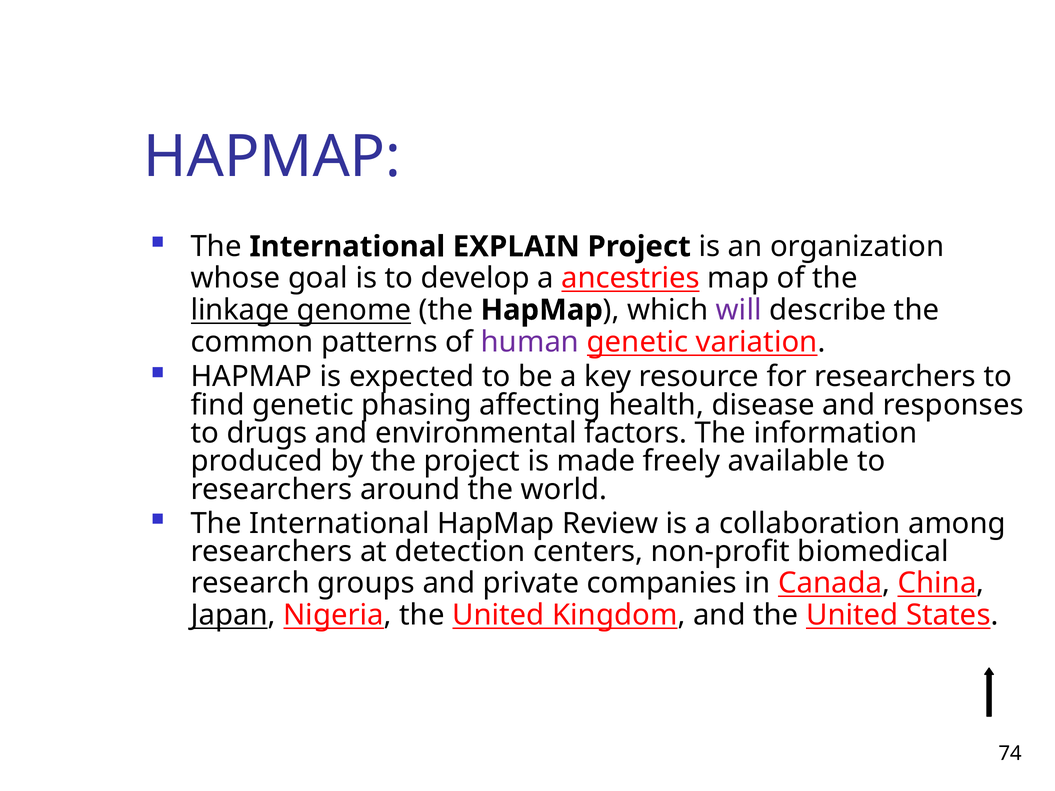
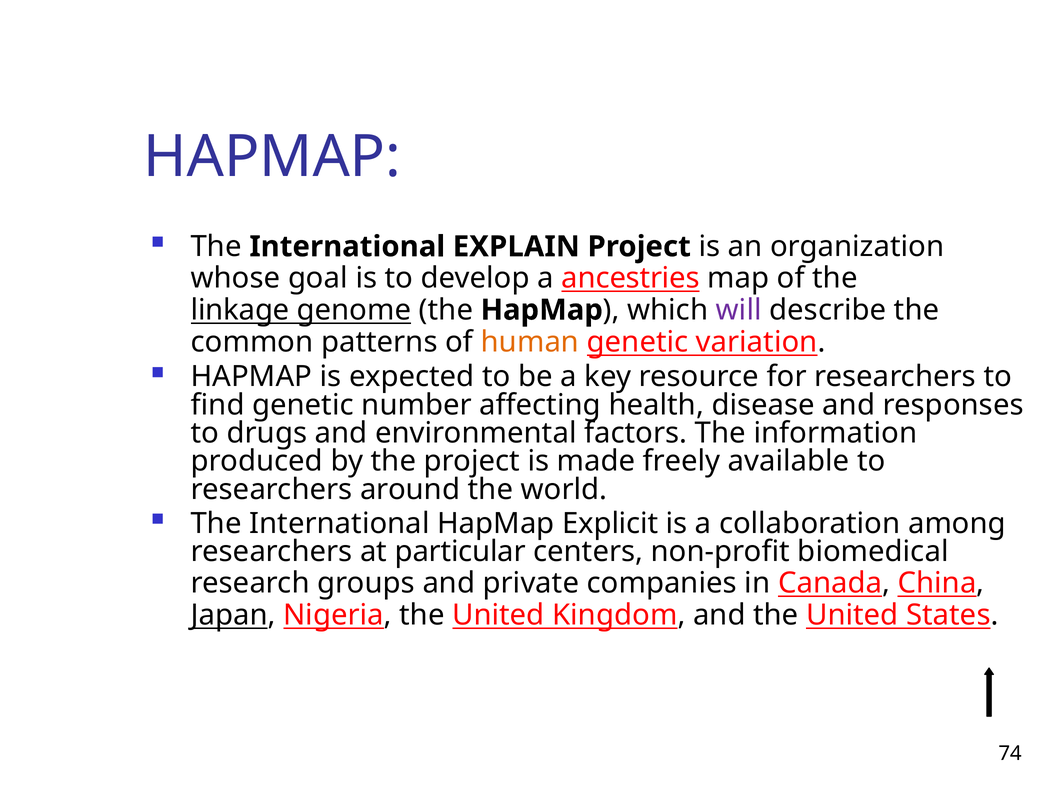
human colour: purple -> orange
phasing: phasing -> number
Review: Review -> Explicit
detection: detection -> particular
